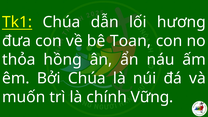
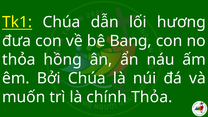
Toan: Toan -> Bang
chính Vững: Vững -> Thỏa
